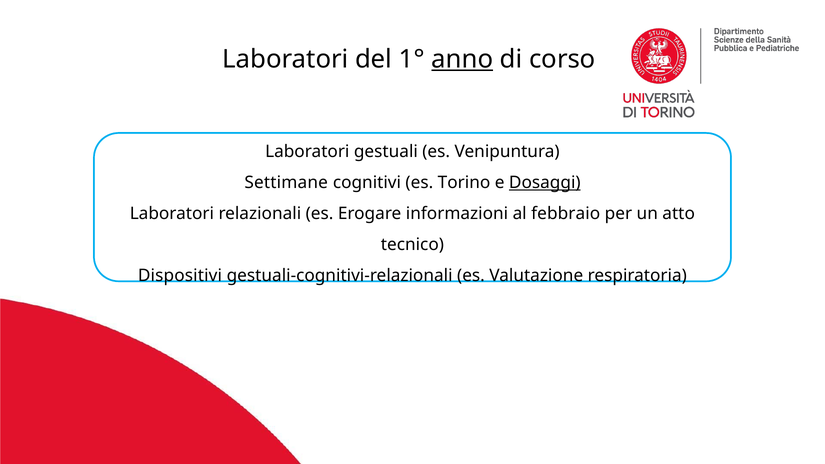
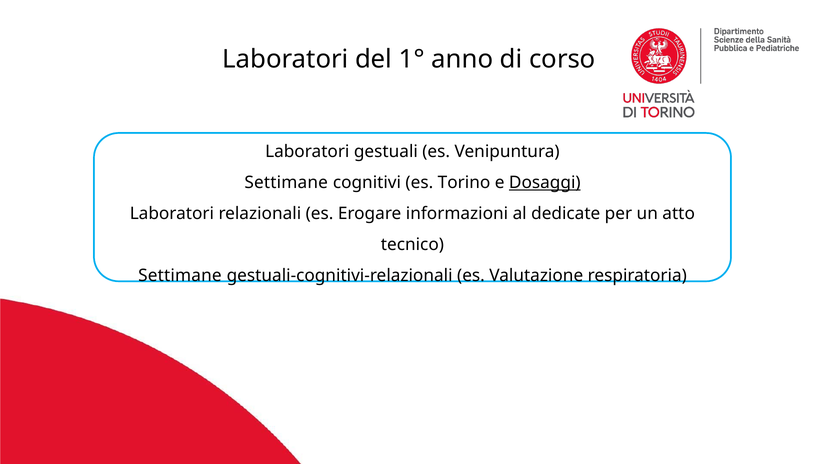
anno underline: present -> none
febbraio: febbraio -> dedicate
Dispositivi at (180, 275): Dispositivi -> Settimane
